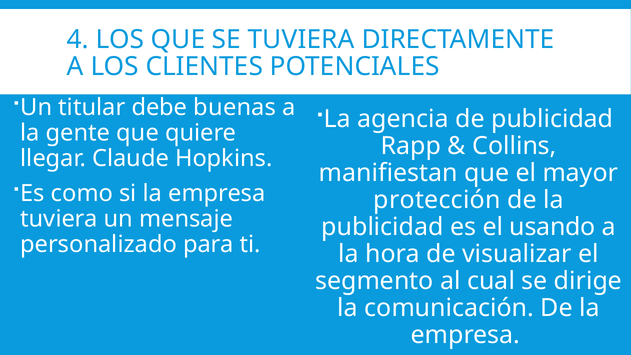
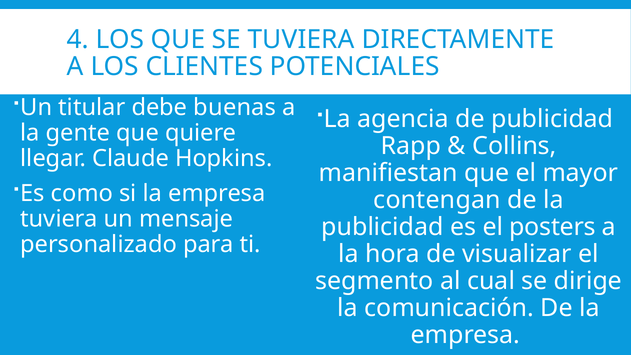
protección: protección -> contengan
usando: usando -> posters
